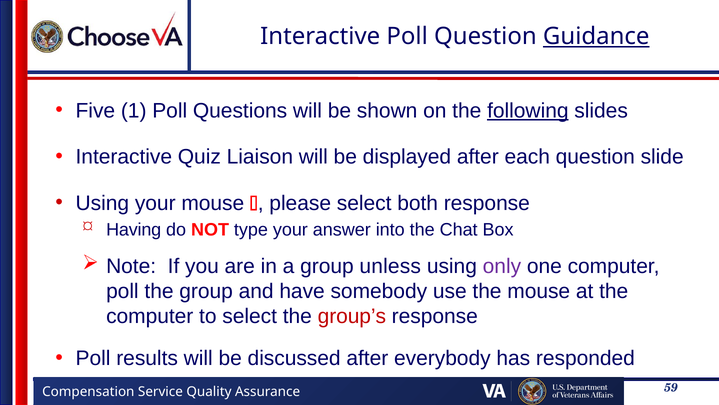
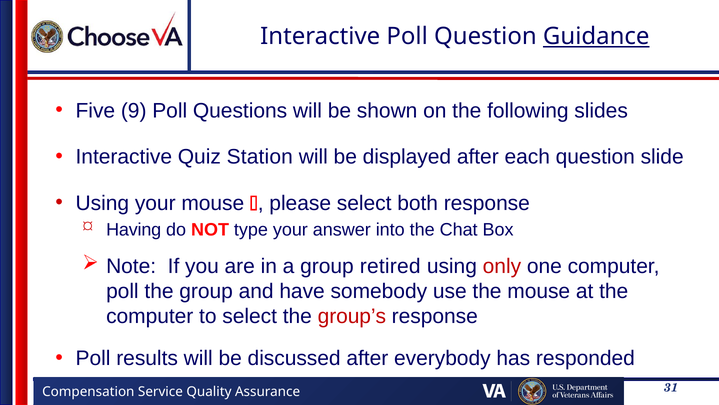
1: 1 -> 9
following underline: present -> none
Liaison: Liaison -> Station
unless: unless -> retired
only colour: purple -> red
59: 59 -> 31
